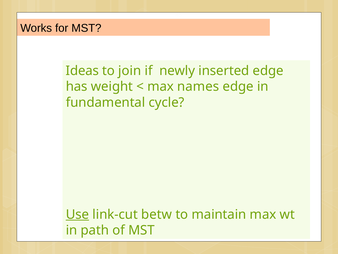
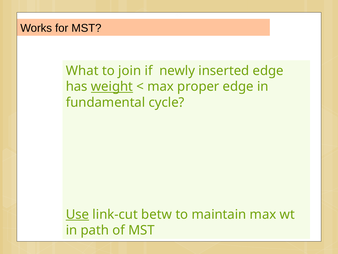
Ideas: Ideas -> What
weight underline: none -> present
names: names -> proper
